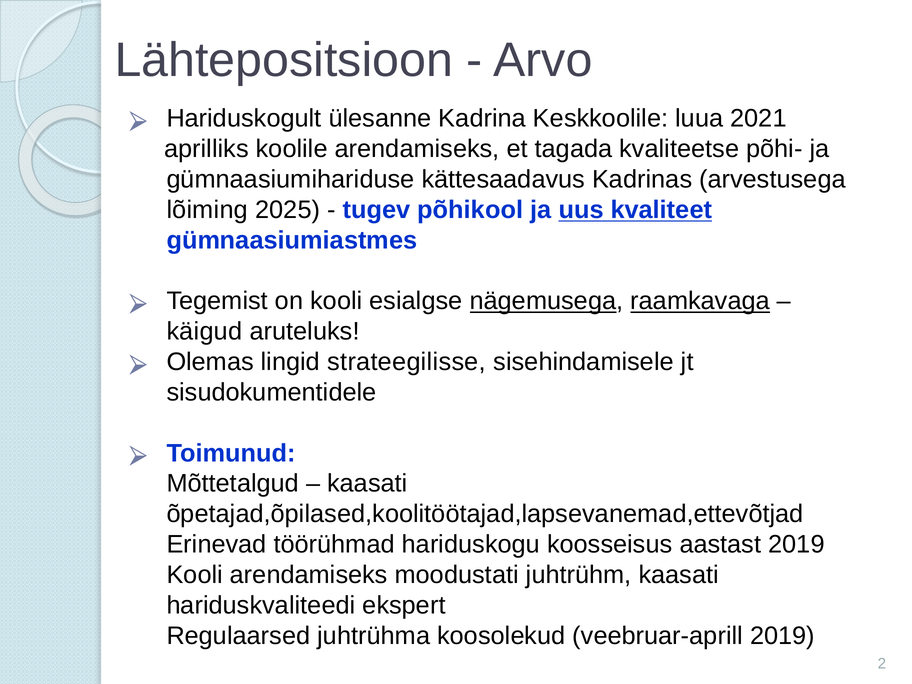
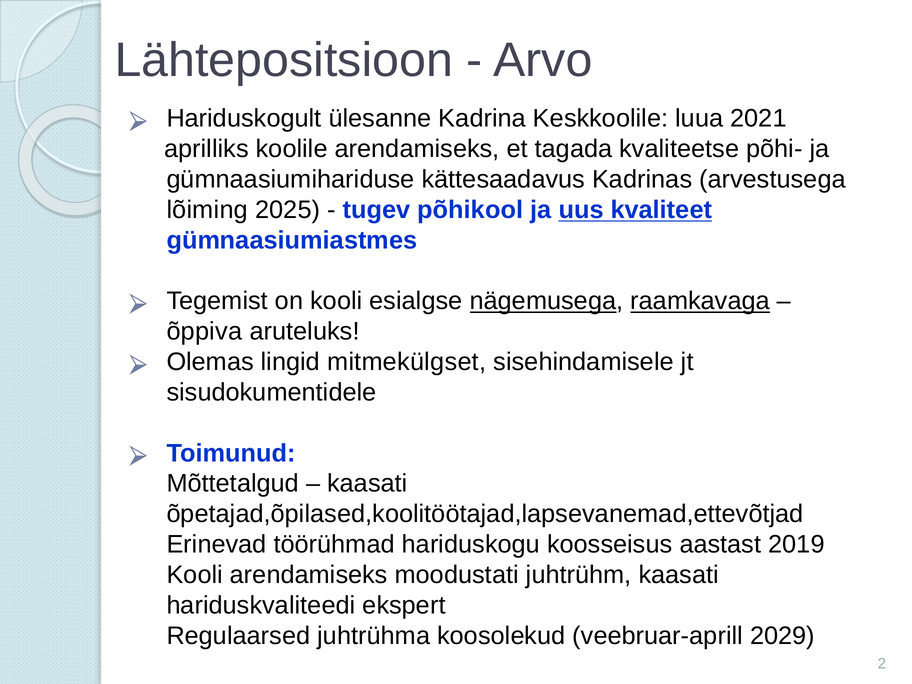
käigud: käigud -> õppiva
strateegilisse: strateegilisse -> mitmekülgset
veebruar-aprill 2019: 2019 -> 2029
